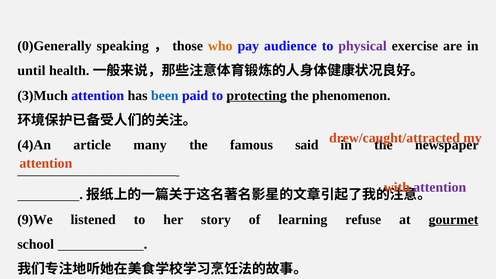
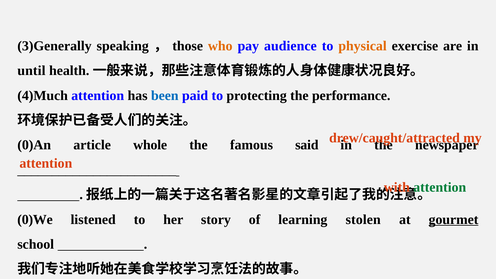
0)Generally: 0)Generally -> 3)Generally
physical colour: purple -> orange
3)Much: 3)Much -> 4)Much
protecting underline: present -> none
phenomenon: phenomenon -> performance
4)An: 4)An -> 0)An
many: many -> whole
attention at (440, 187) colour: purple -> green
9)We: 9)We -> 0)We
refuse: refuse -> stolen
